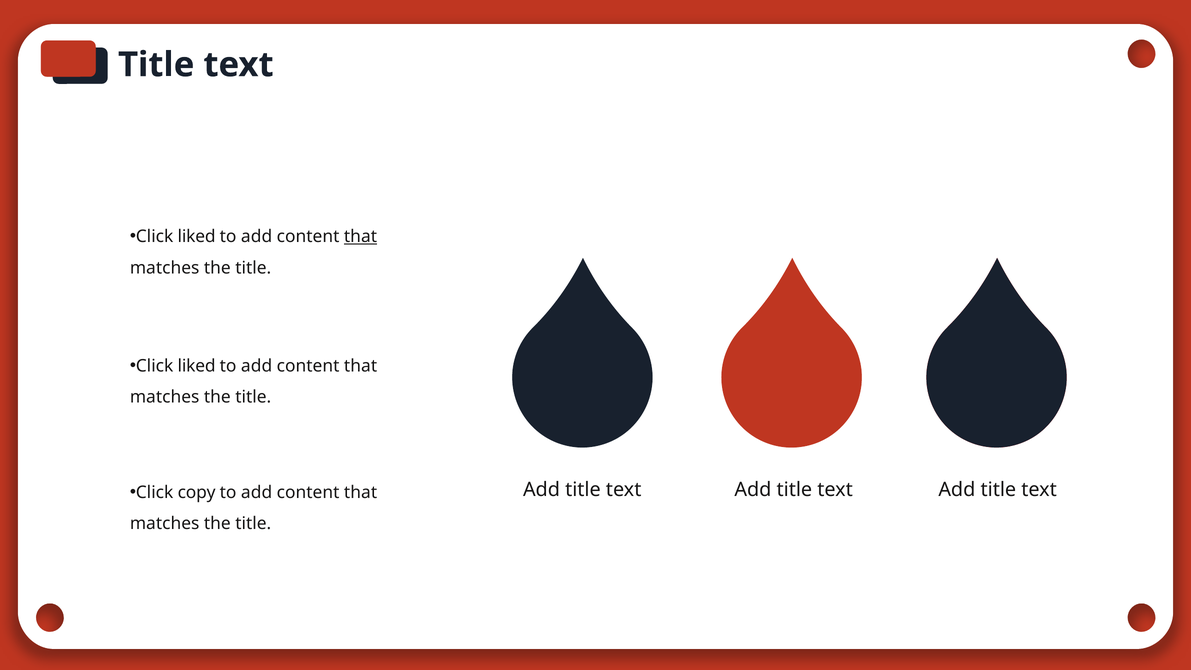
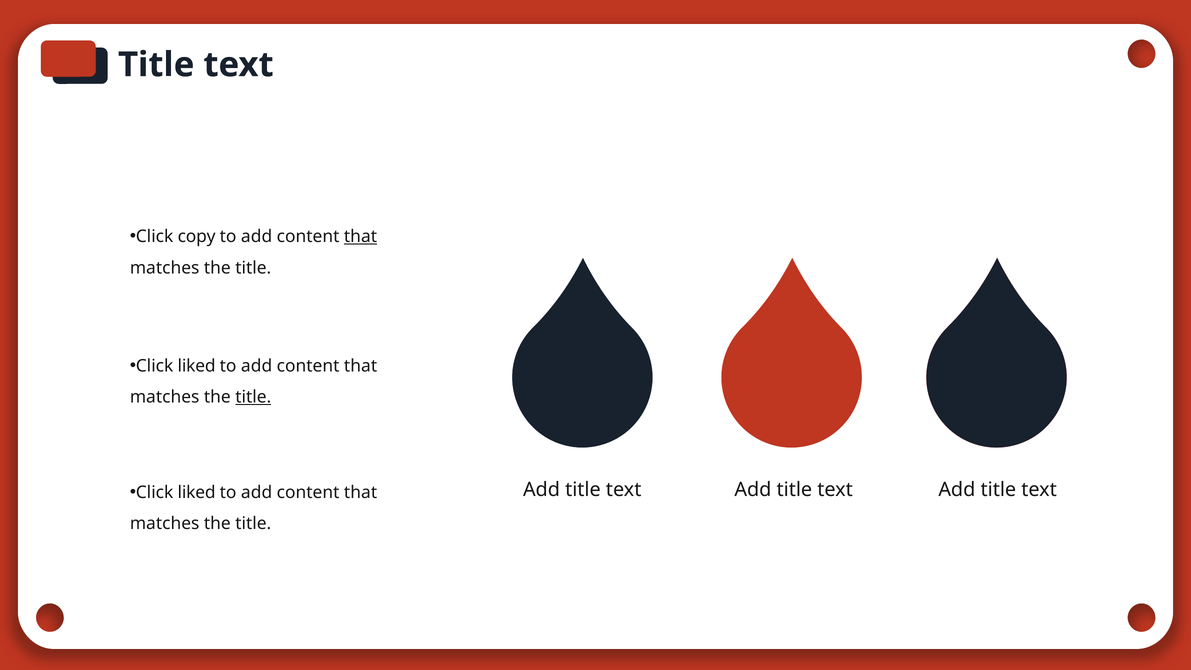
liked at (197, 236): liked -> copy
title at (253, 397) underline: none -> present
copy at (197, 492): copy -> liked
